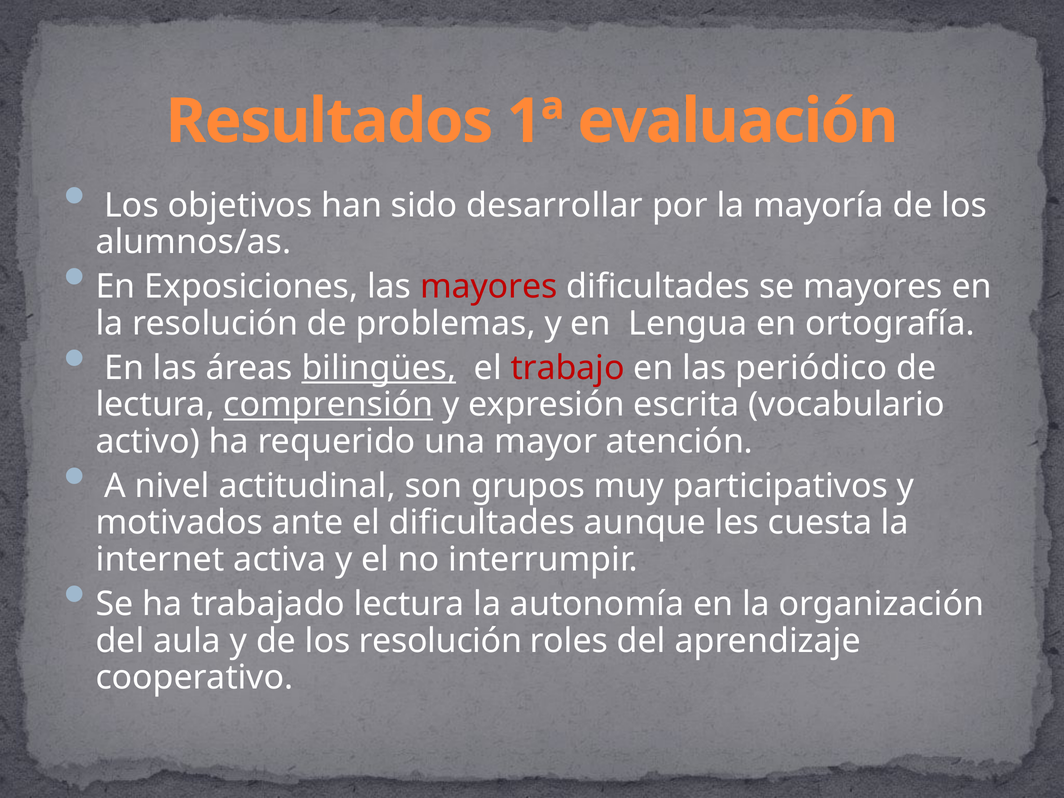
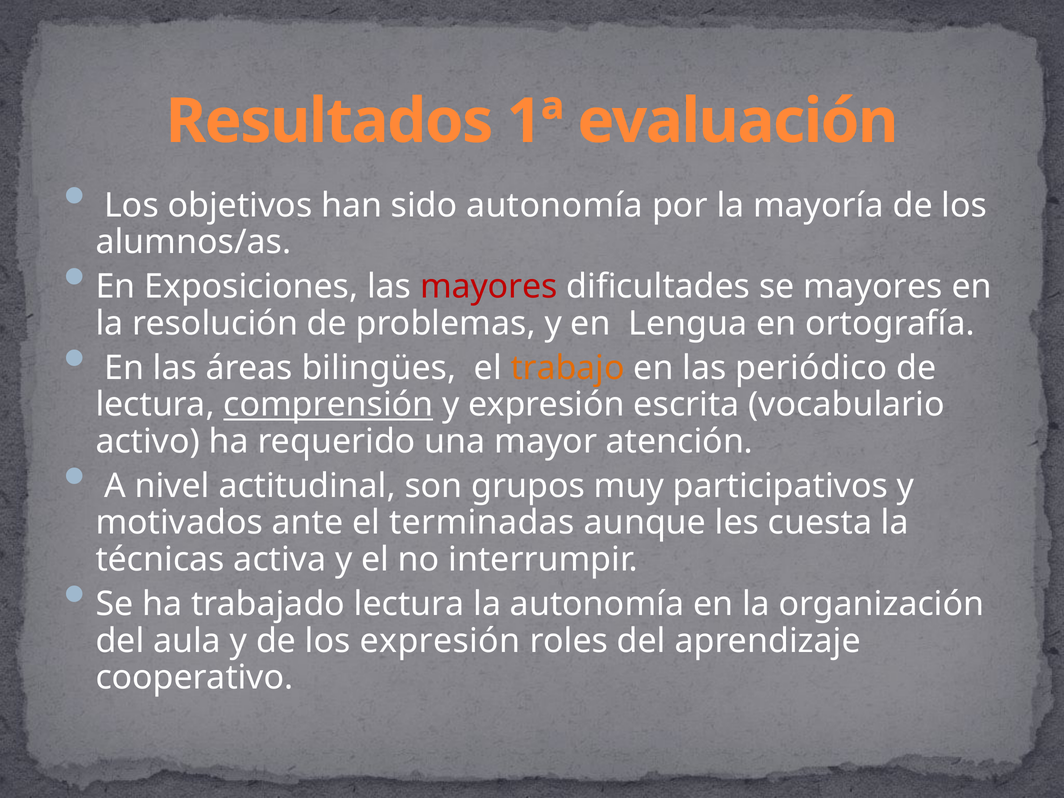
sido desarrollar: desarrollar -> autonomía
bilingües underline: present -> none
trabajo colour: red -> orange
el dificultades: dificultades -> terminadas
internet: internet -> técnicas
los resolución: resolución -> expresión
